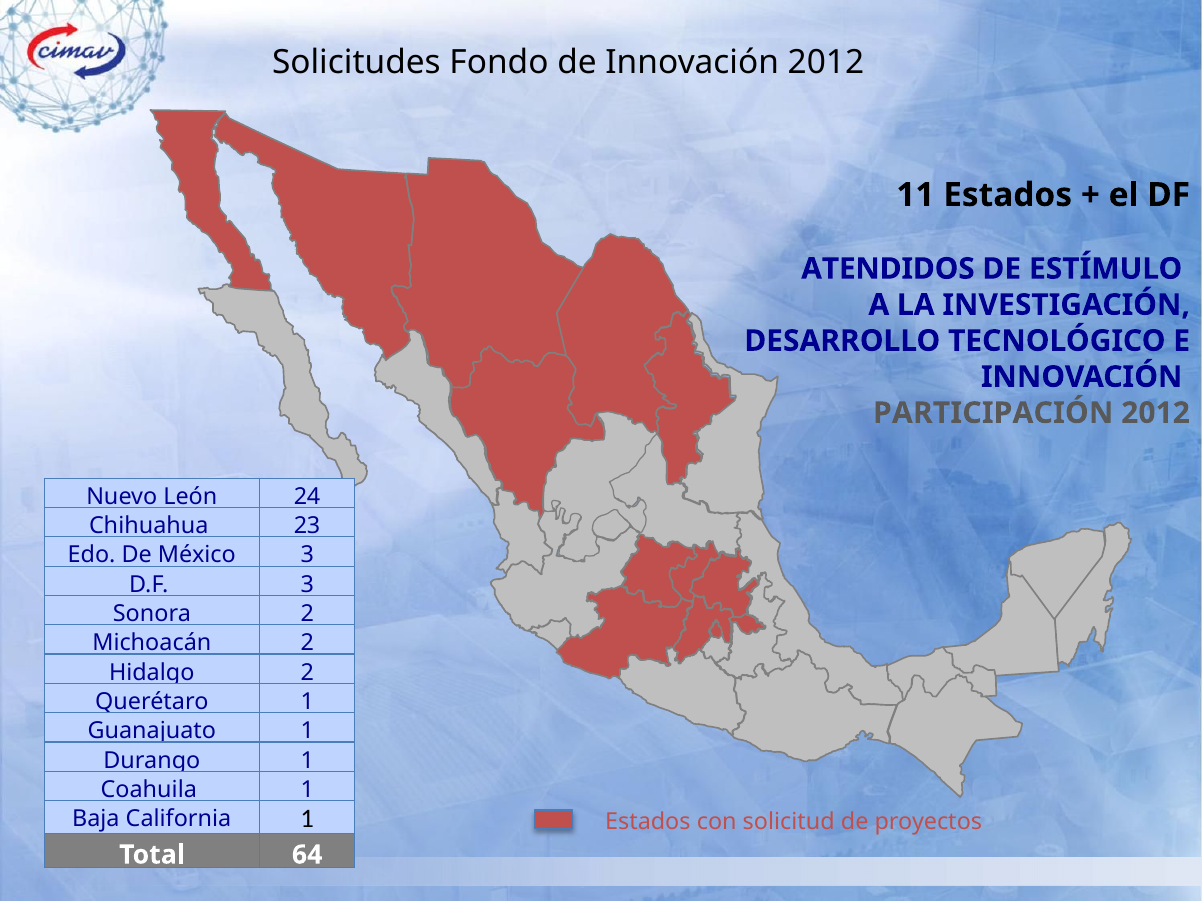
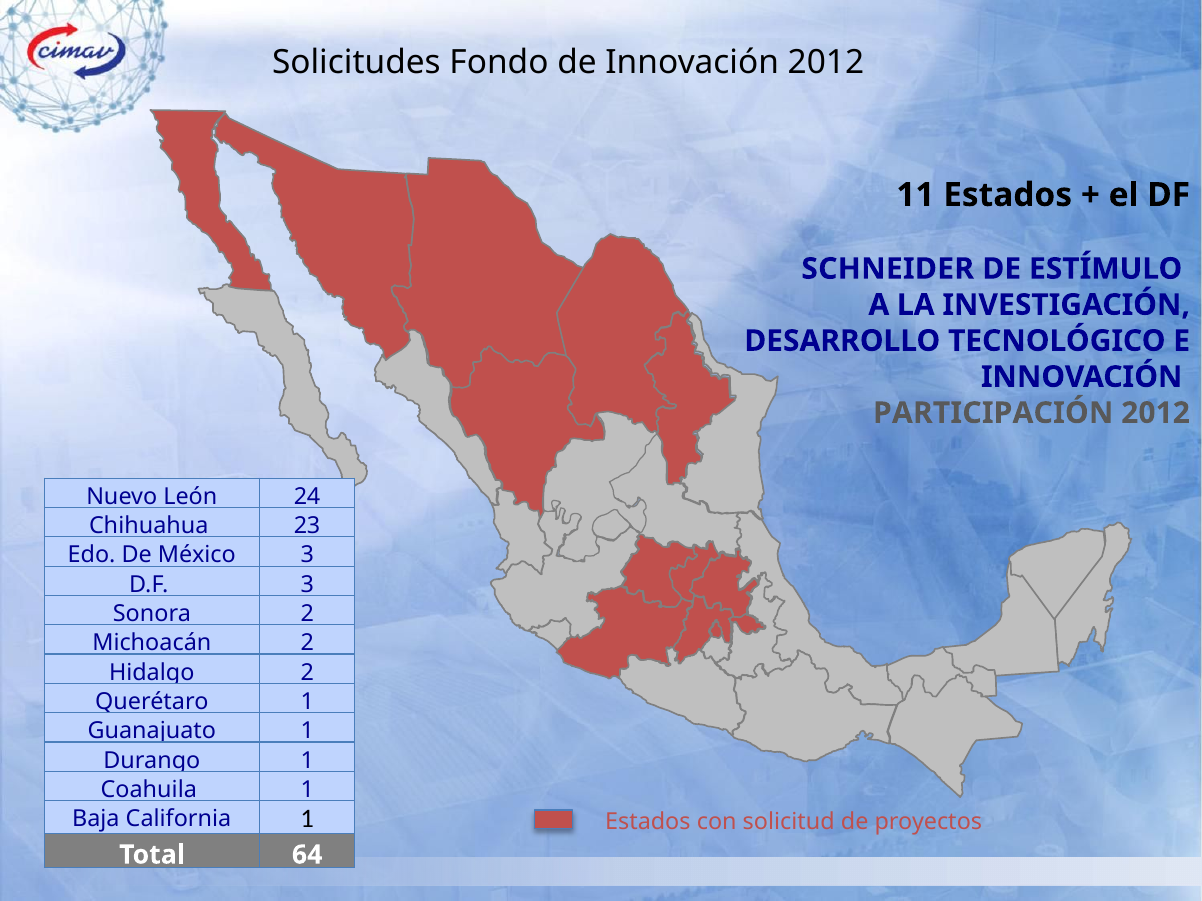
ATENDIDOS: ATENDIDOS -> SCHNEIDER
